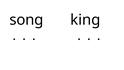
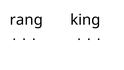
song: song -> rang
